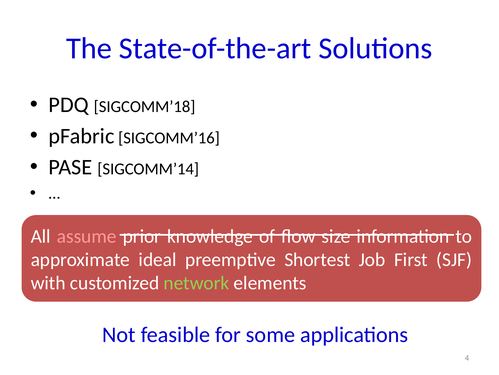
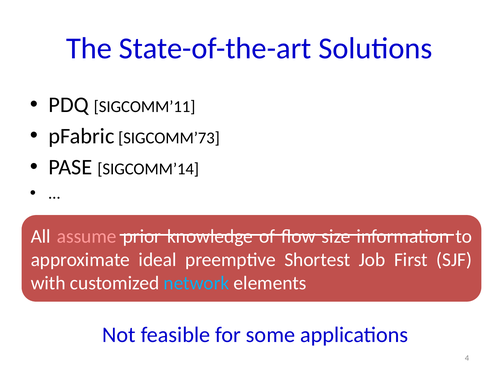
SIGCOMM’18: SIGCOMM’18 -> SIGCOMM’11
SIGCOMM’16: SIGCOMM’16 -> SIGCOMM’73
network colour: light green -> light blue
